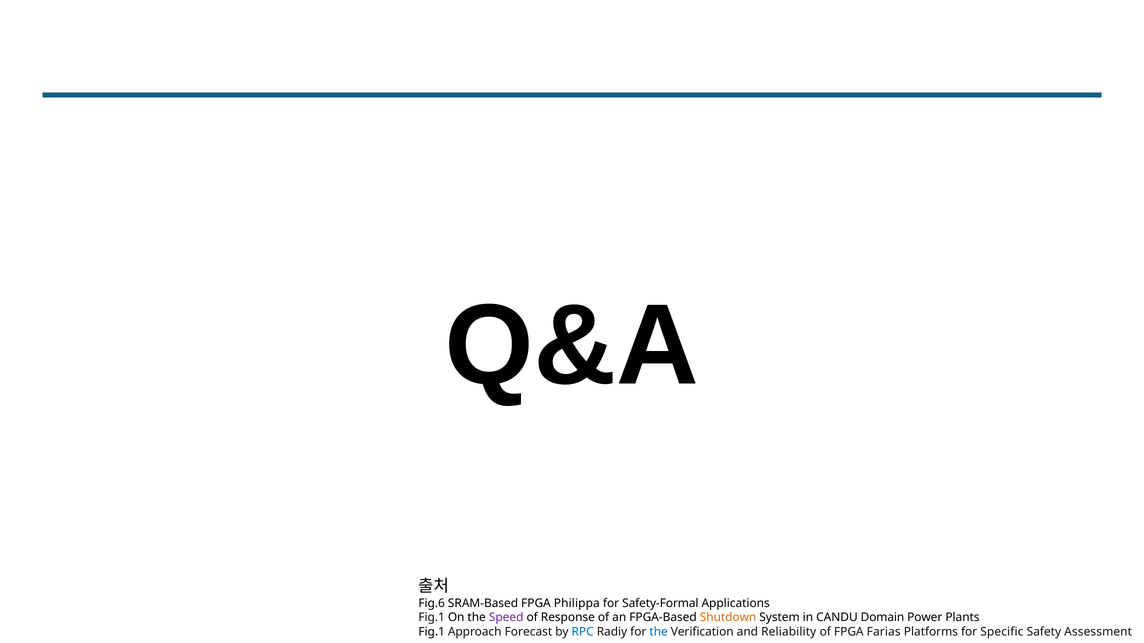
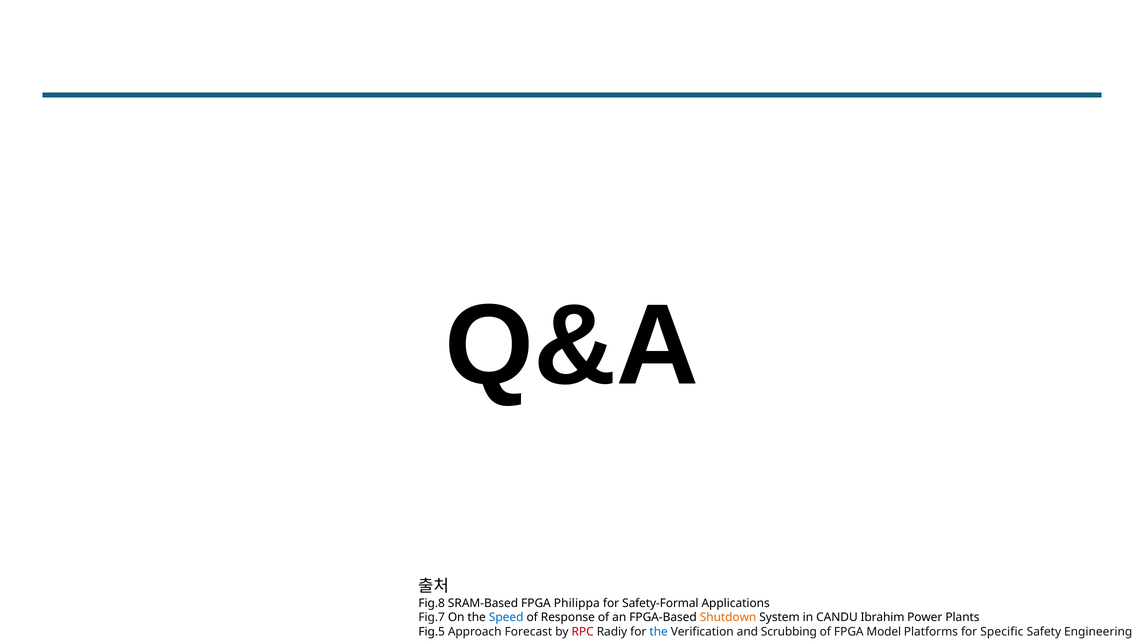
Fig.6: Fig.6 -> Fig.8
Fig.1 at (432, 618): Fig.1 -> Fig.7
Speed colour: purple -> blue
Domain: Domain -> Ibrahim
Fig.1 at (432, 632): Fig.1 -> Fig.5
RPC colour: blue -> red
Reliability: Reliability -> Scrubbing
Farias: Farias -> Model
Assessment: Assessment -> Engineering
